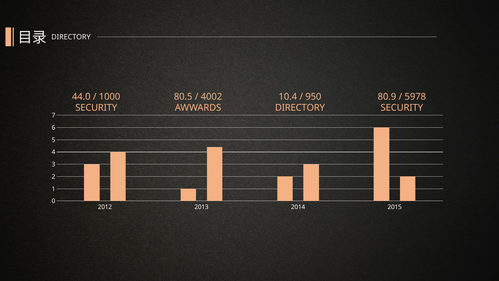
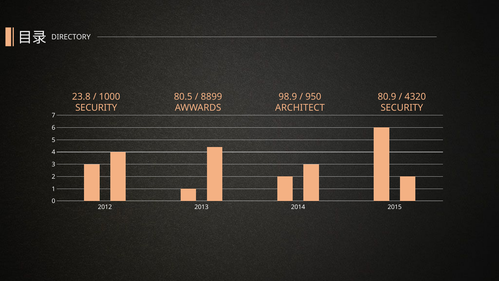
44.0: 44.0 -> 23.8
4002: 4002 -> 8899
10.4: 10.4 -> 98.9
5978: 5978 -> 4320
DIRECTORY at (300, 108): DIRECTORY -> ARCHITECT
